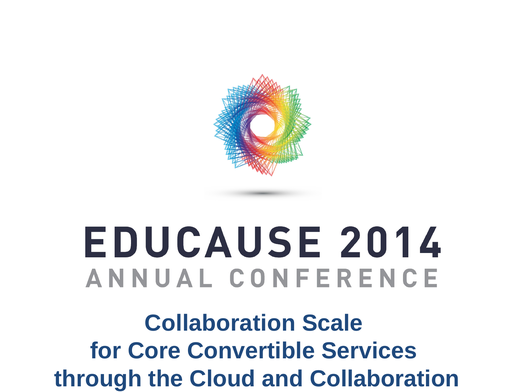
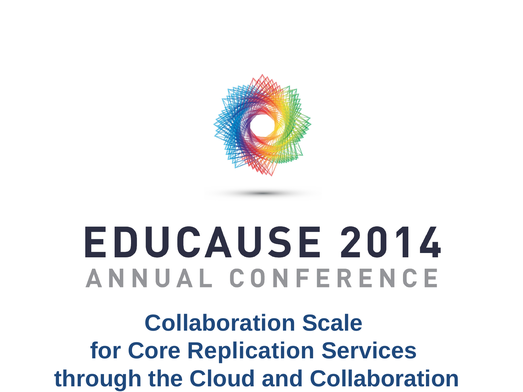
Convertible: Convertible -> Replication
